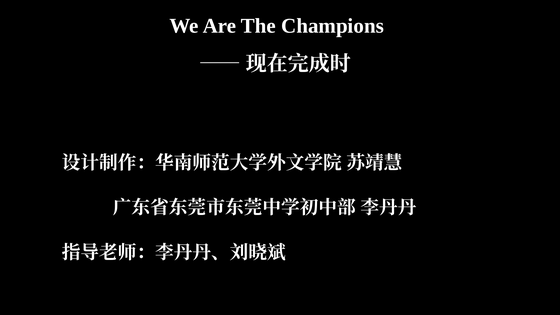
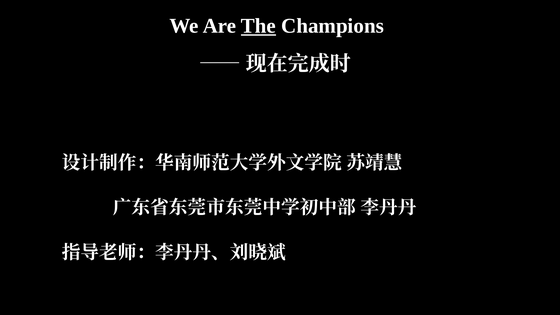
The underline: none -> present
